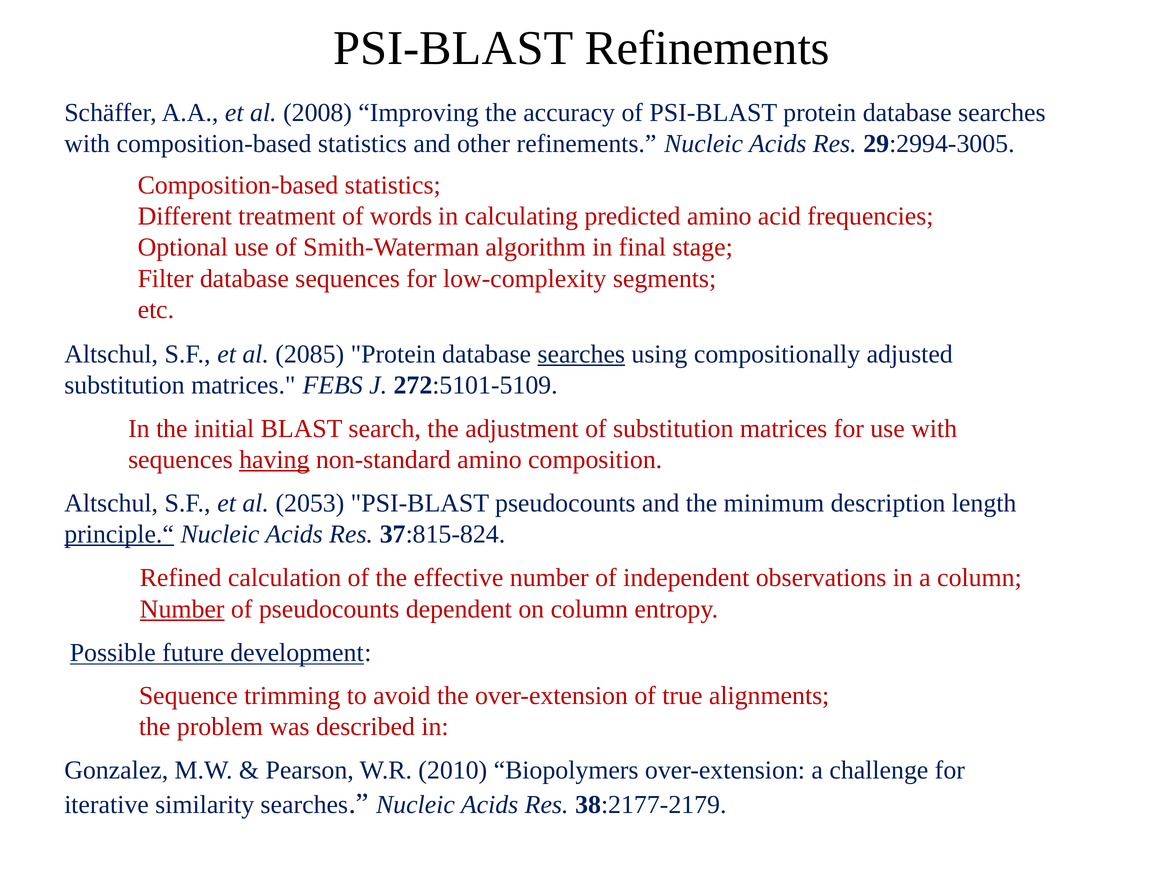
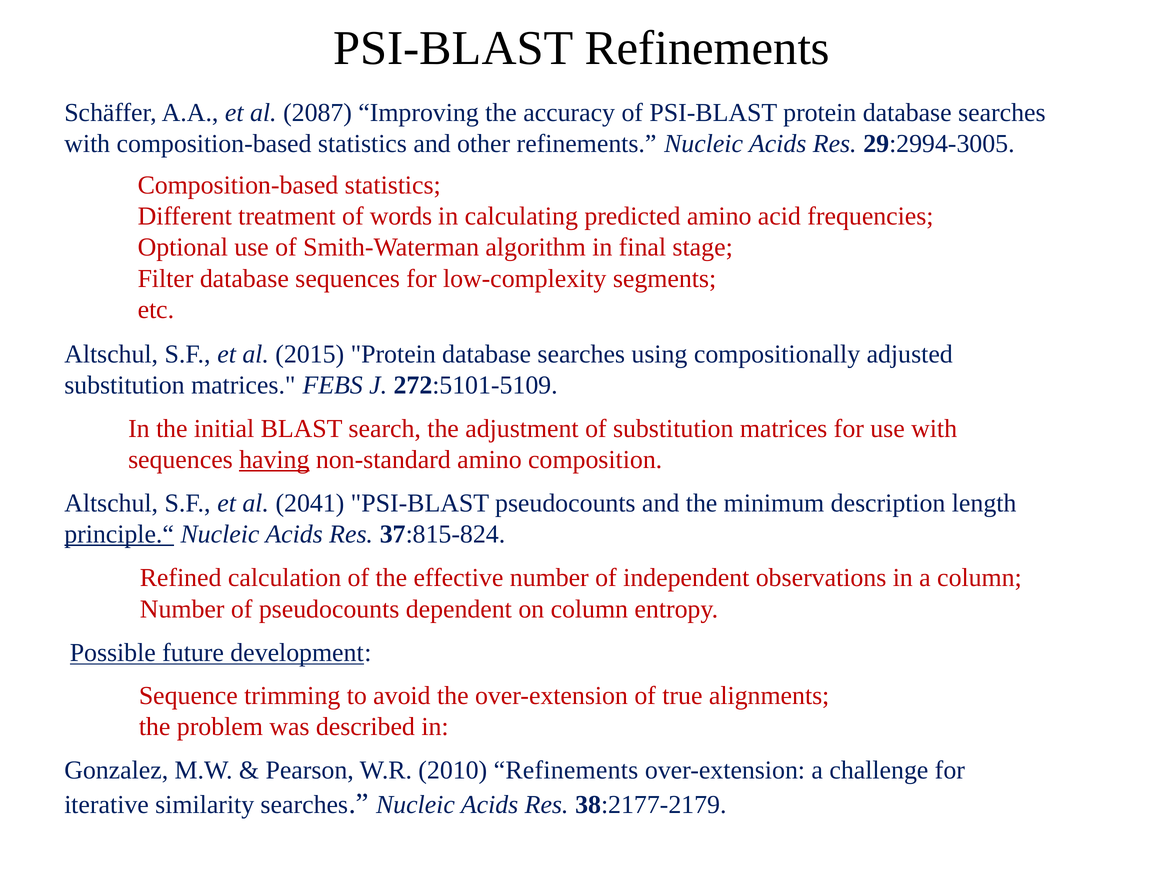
2008: 2008 -> 2087
2085: 2085 -> 2015
searches at (581, 354) underline: present -> none
2053: 2053 -> 2041
Number at (182, 609) underline: present -> none
2010 Biopolymers: Biopolymers -> Refinements
